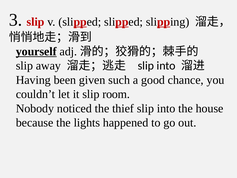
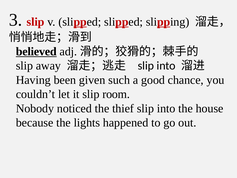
yourself: yourself -> believed
